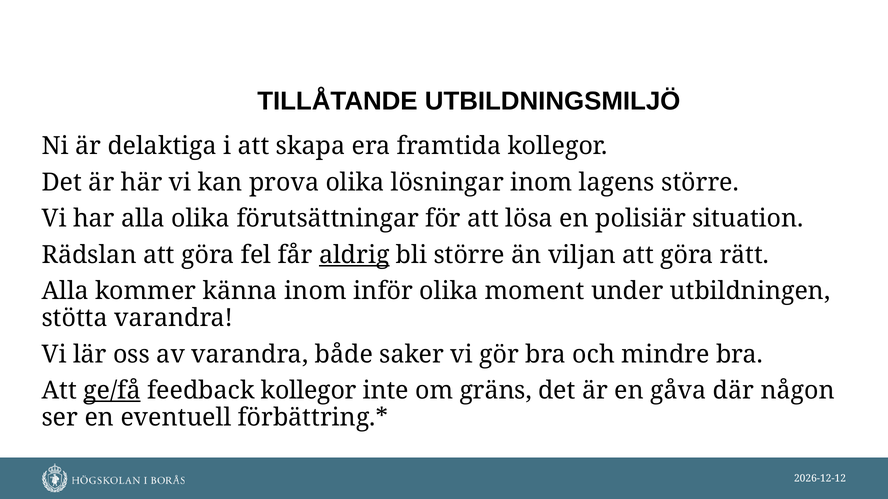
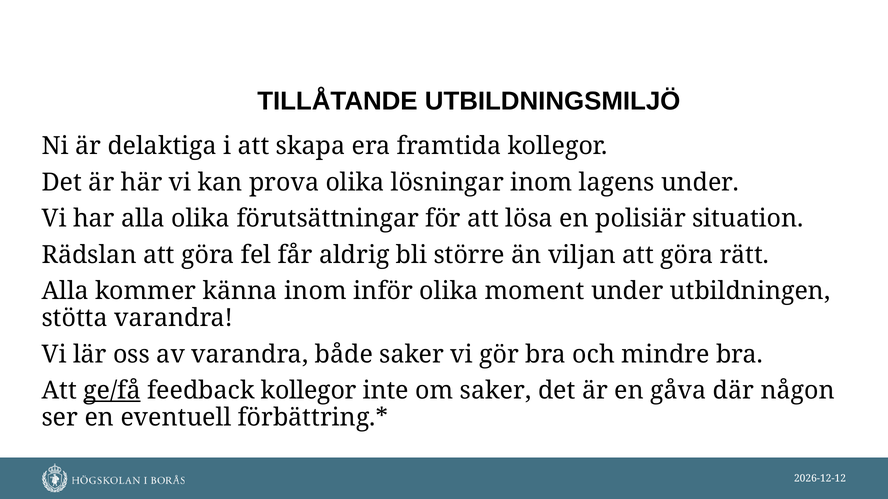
lagens större: större -> under
aldrig underline: present -> none
om gräns: gräns -> saker
